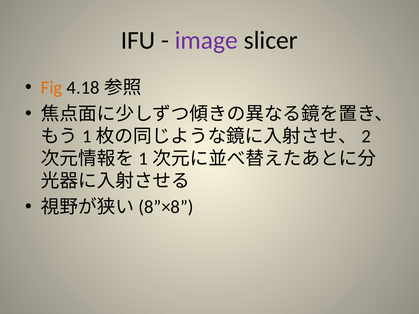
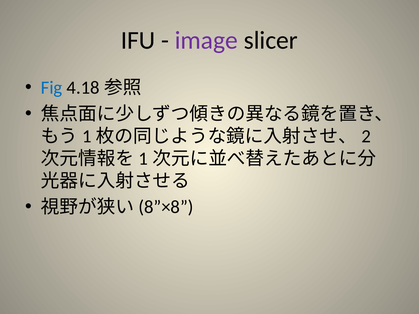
Fig colour: orange -> blue
